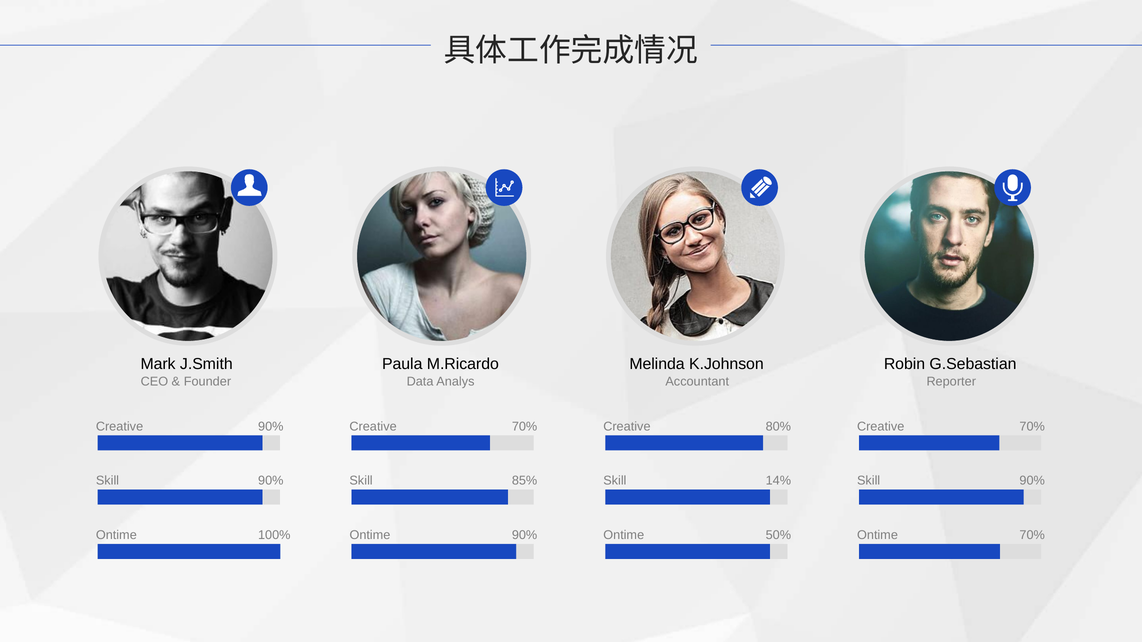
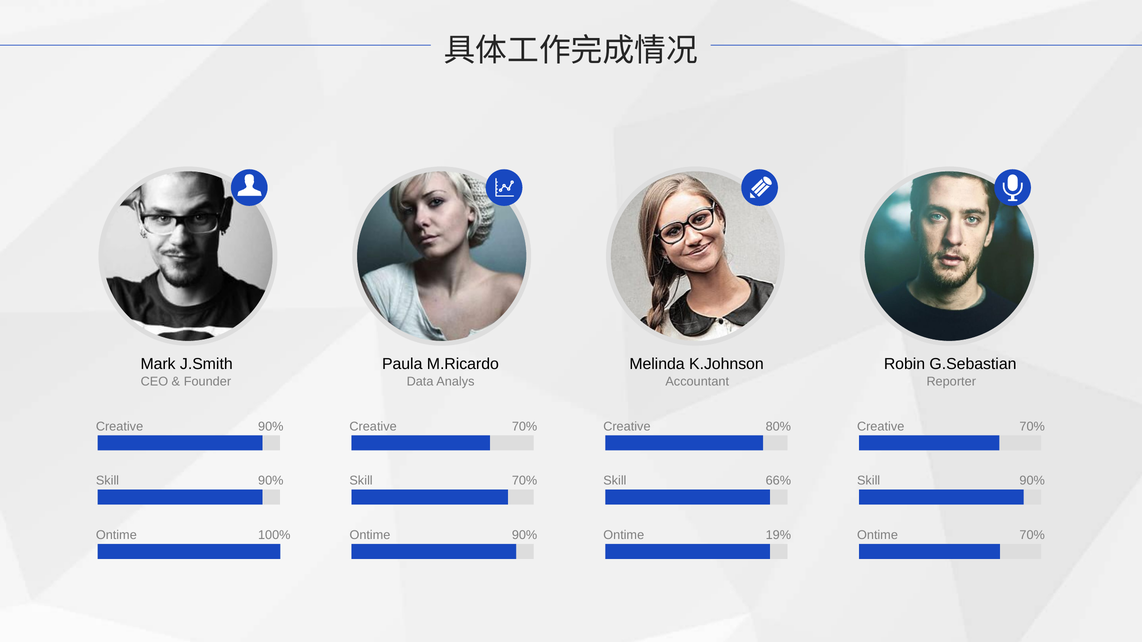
Skill 85%: 85% -> 70%
14%: 14% -> 66%
50%: 50% -> 19%
